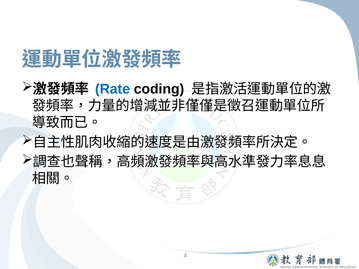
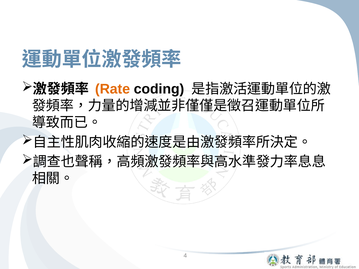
Rate colour: blue -> orange
